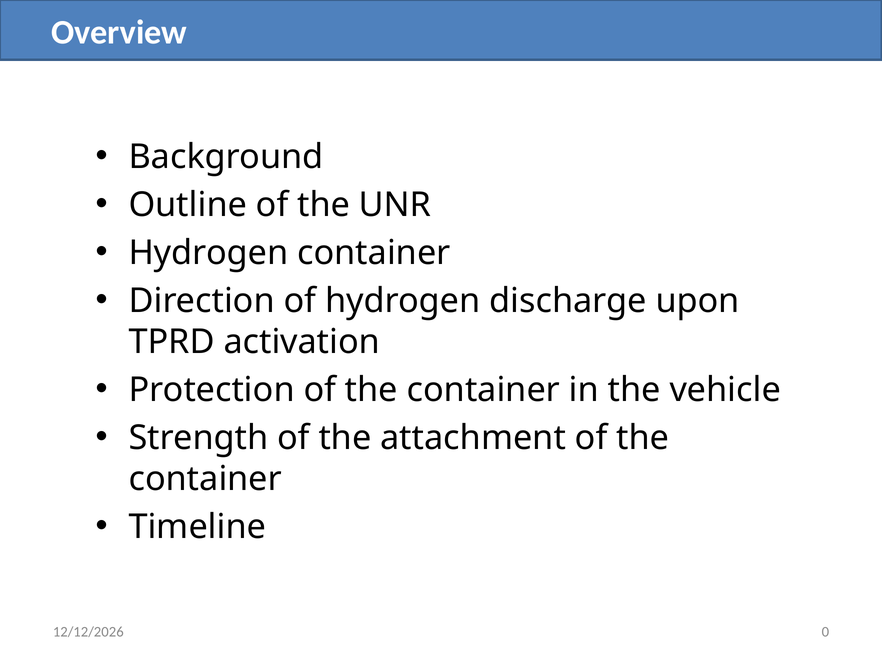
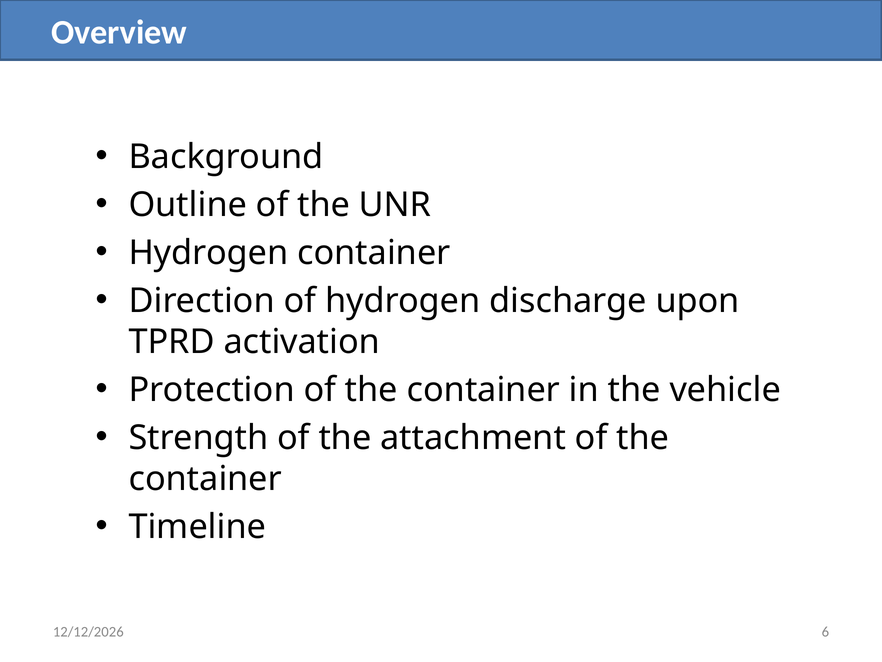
0: 0 -> 6
